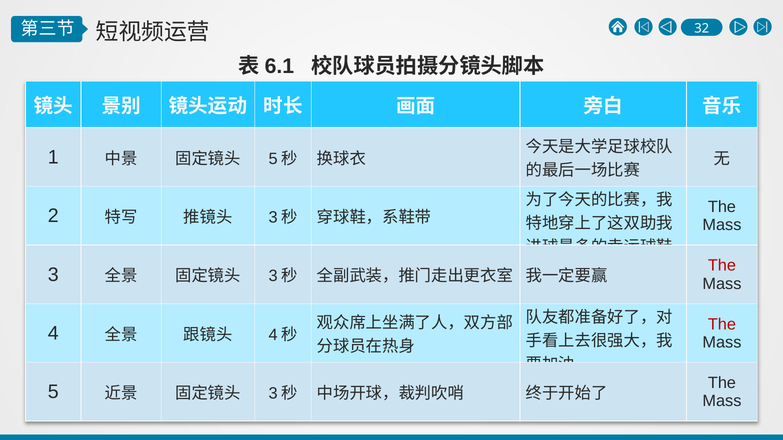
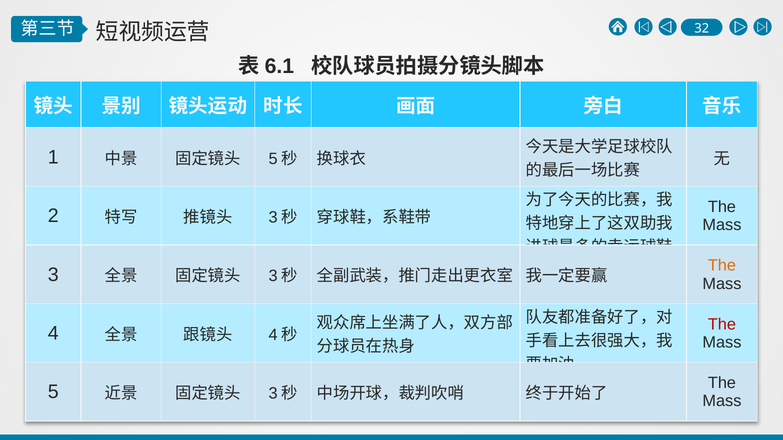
The at (722, 266) colour: red -> orange
